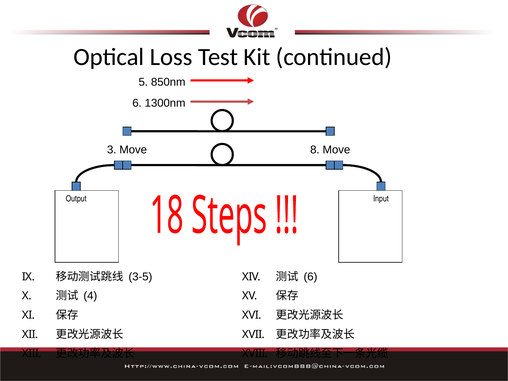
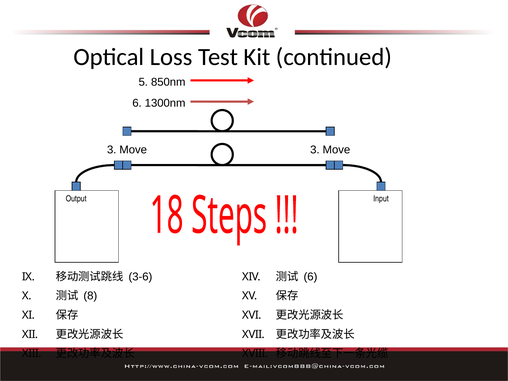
Move 8: 8 -> 3
3-5: 3-5 -> 3-6
4: 4 -> 8
